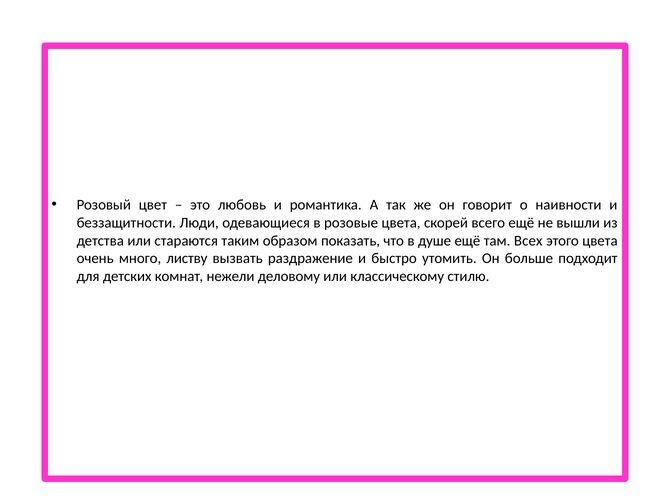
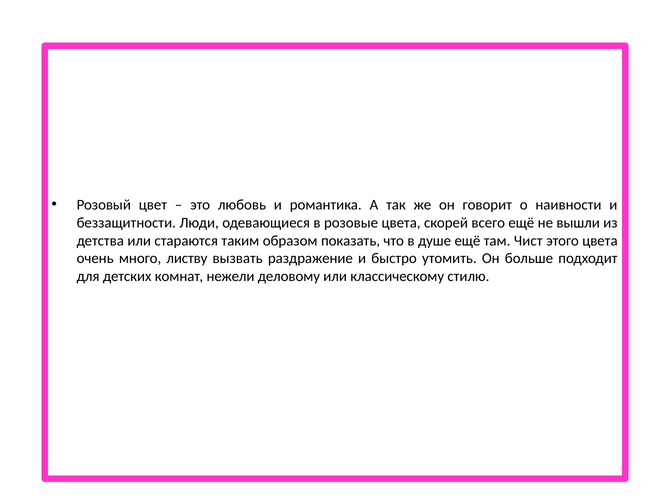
Всех: Всех -> Чист
